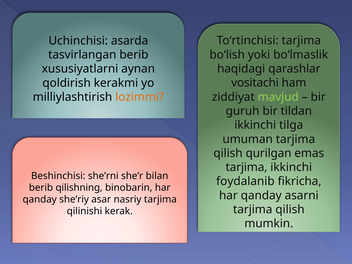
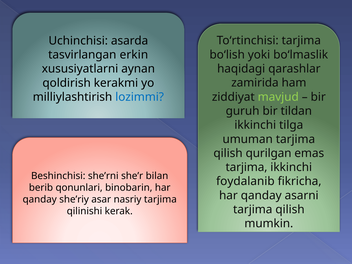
tasvirlangan berib: berib -> erkin
vositachi: vositachi -> zamirida
lozimmi colour: orange -> blue
qilishning: qilishning -> qonunlari
